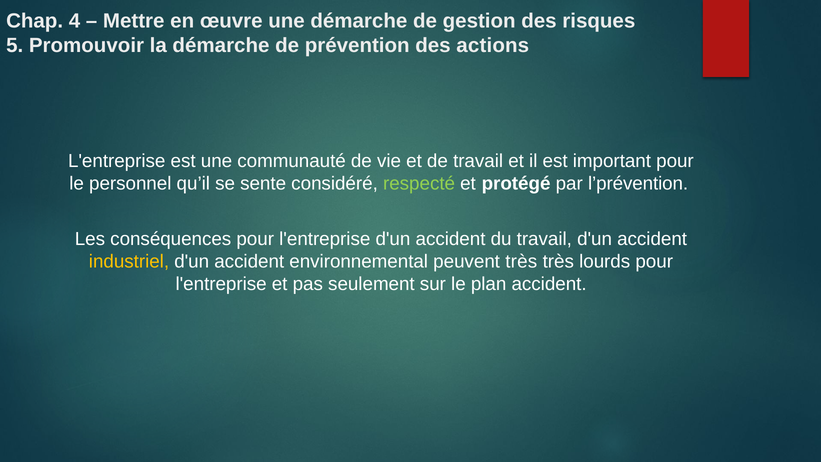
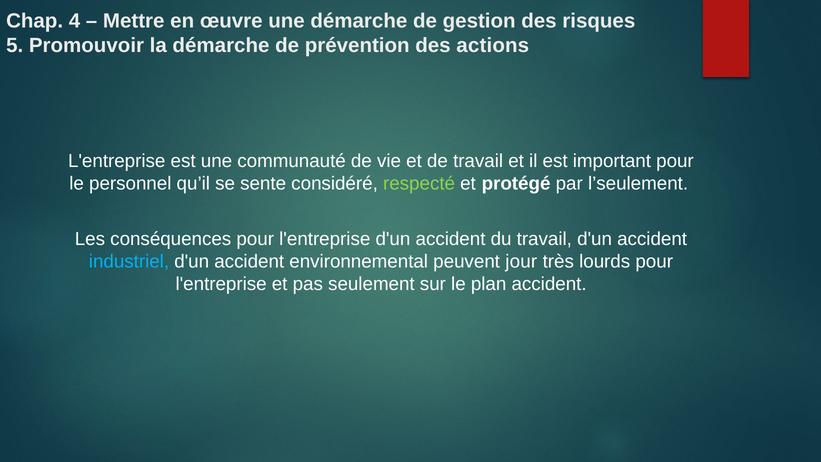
l’prévention: l’prévention -> l’seulement
industriel colour: yellow -> light blue
peuvent très: très -> jour
